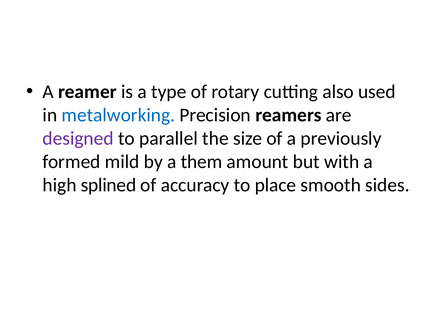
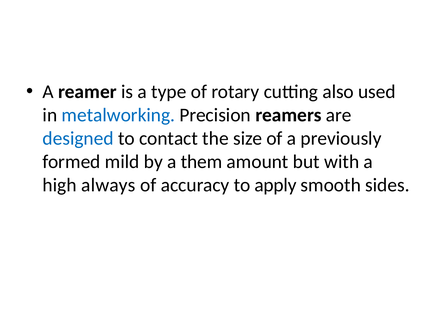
designed colour: purple -> blue
parallel: parallel -> contact
splined: splined -> always
place: place -> apply
